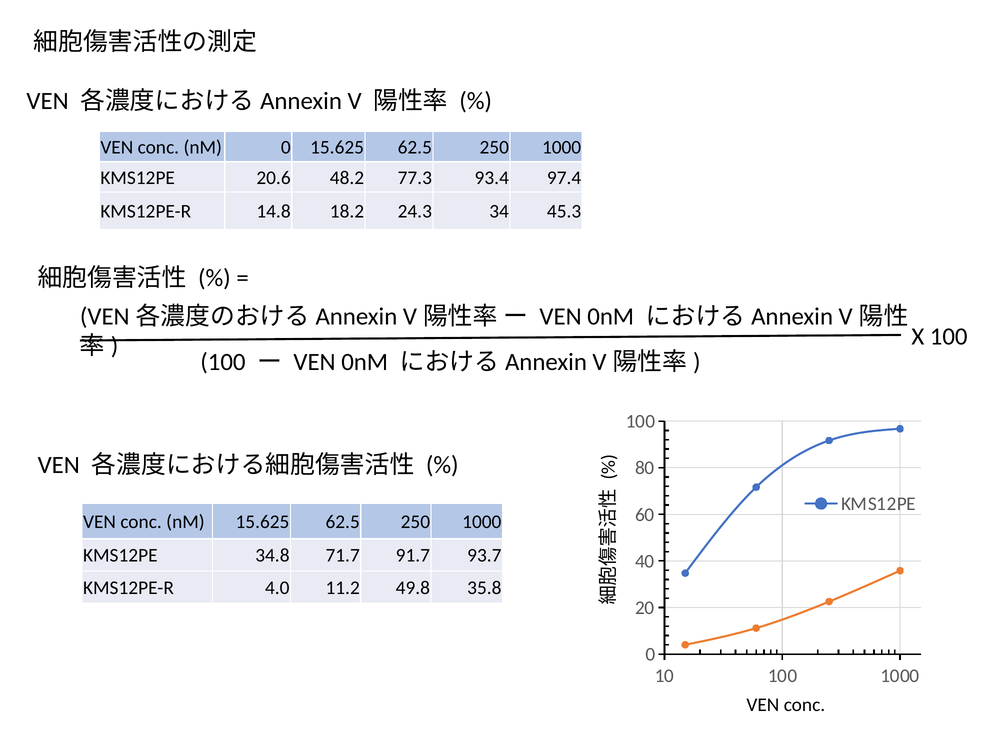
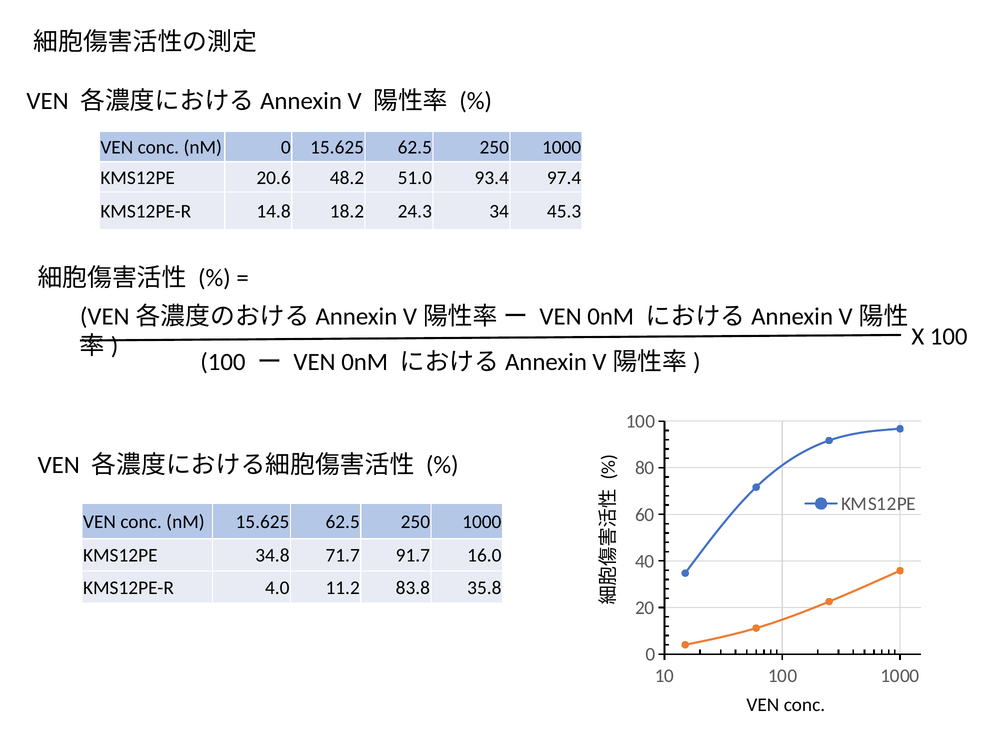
77.3: 77.3 -> 51.0
93.7: 93.7 -> 16.0
49.8: 49.8 -> 83.8
